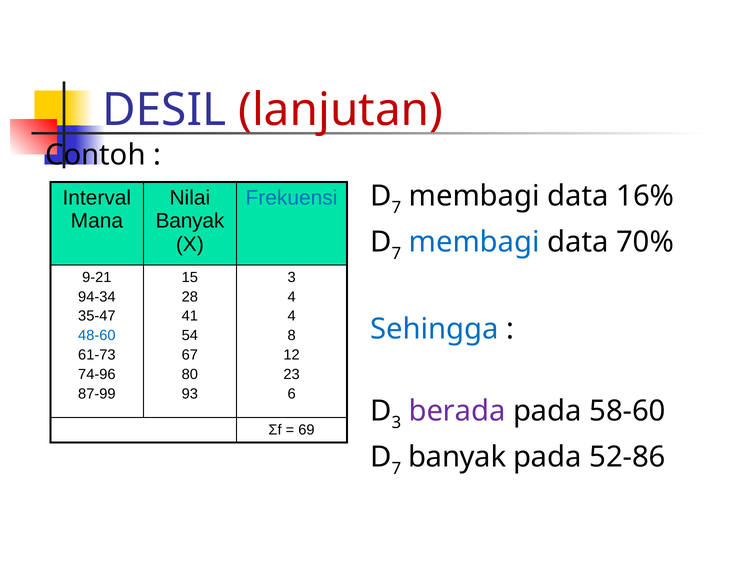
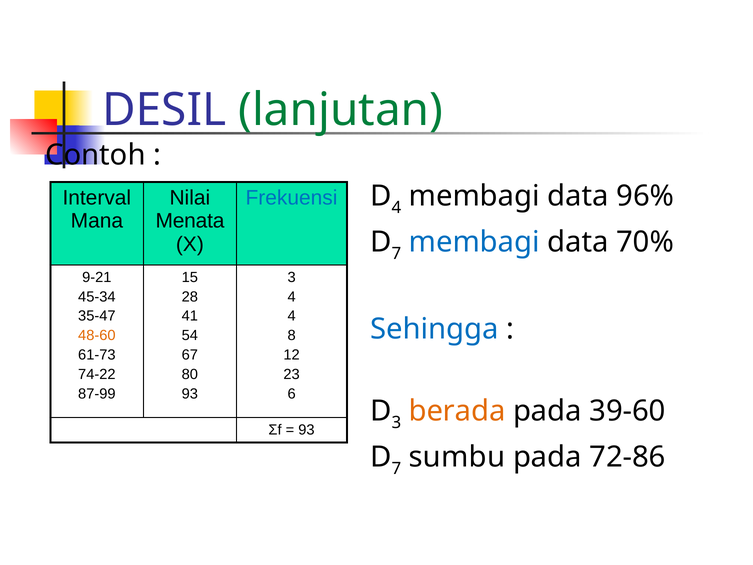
lanjutan colour: red -> green
7 at (396, 208): 7 -> 4
16%: 16% -> 96%
Banyak at (190, 221): Banyak -> Menata
94-34: 94-34 -> 45-34
48-60 colour: blue -> orange
74-96: 74-96 -> 74-22
berada colour: purple -> orange
58-60: 58-60 -> 39-60
69 at (306, 430): 69 -> 93
banyak at (457, 457): banyak -> sumbu
52-86: 52-86 -> 72-86
